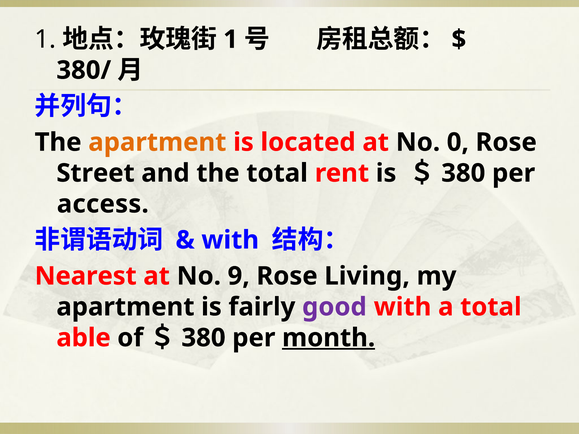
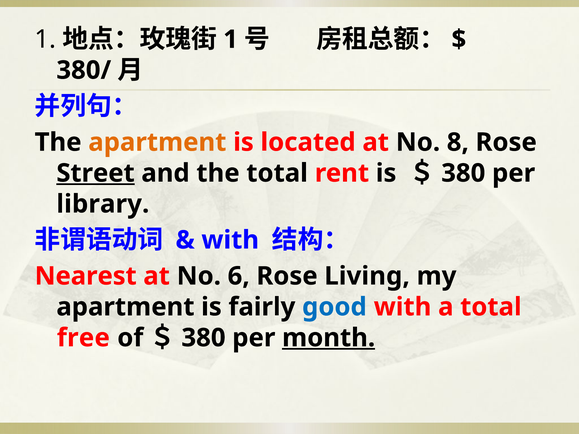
0: 0 -> 8
Street underline: none -> present
access: access -> library
9: 9 -> 6
good colour: purple -> blue
able: able -> free
